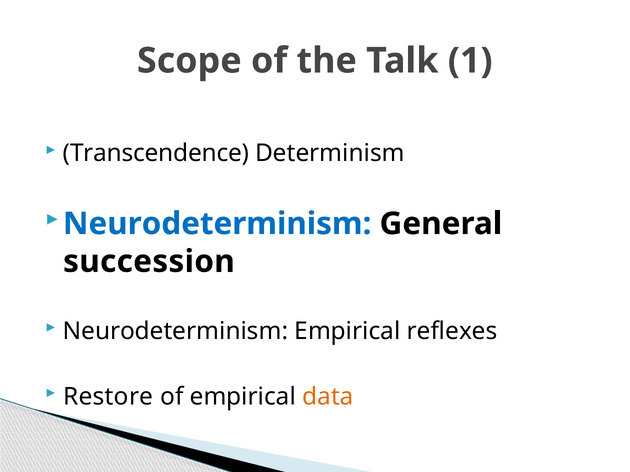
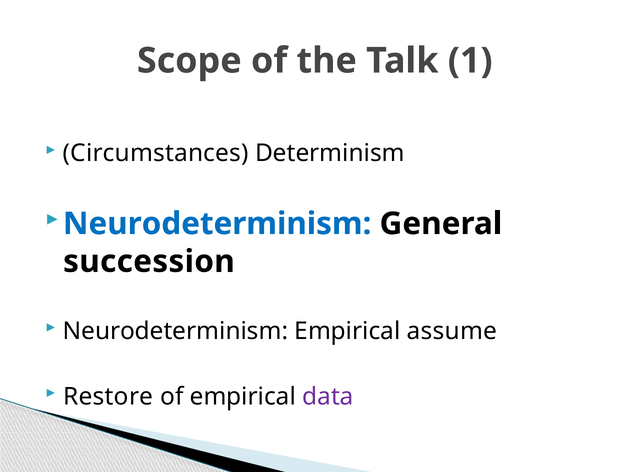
Transcendence: Transcendence -> Circumstances
reflexes: reflexes -> assume
data colour: orange -> purple
